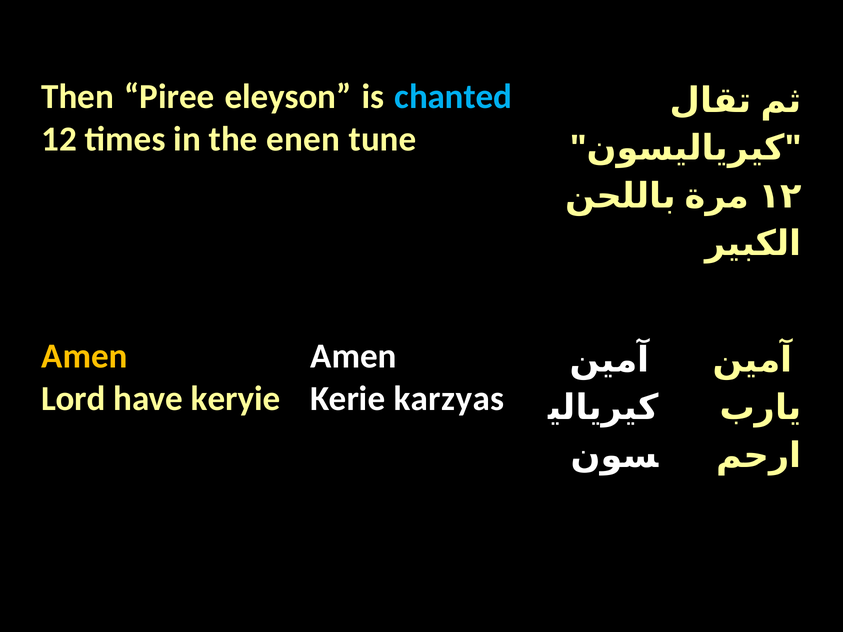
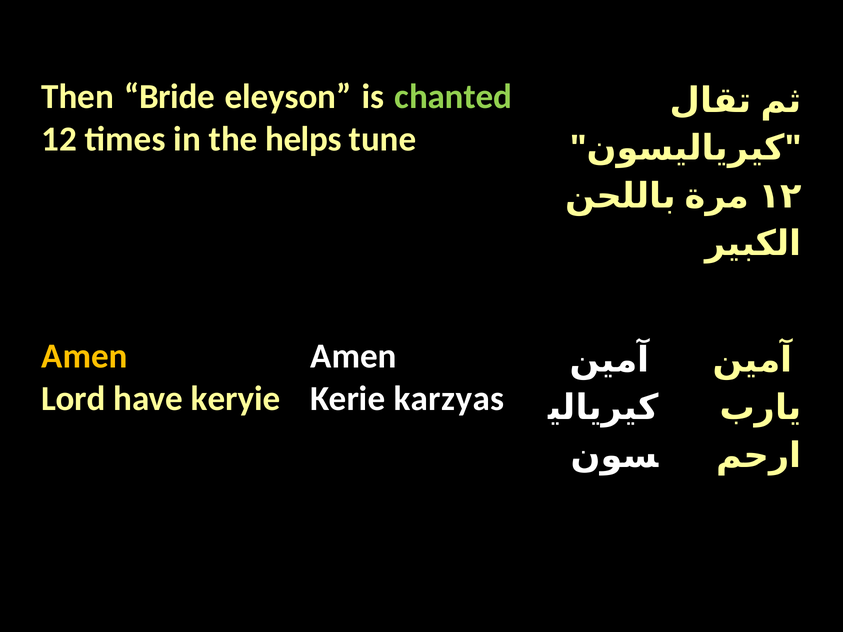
Piree: Piree -> Bride
chanted colour: light blue -> light green
enen: enen -> helps
